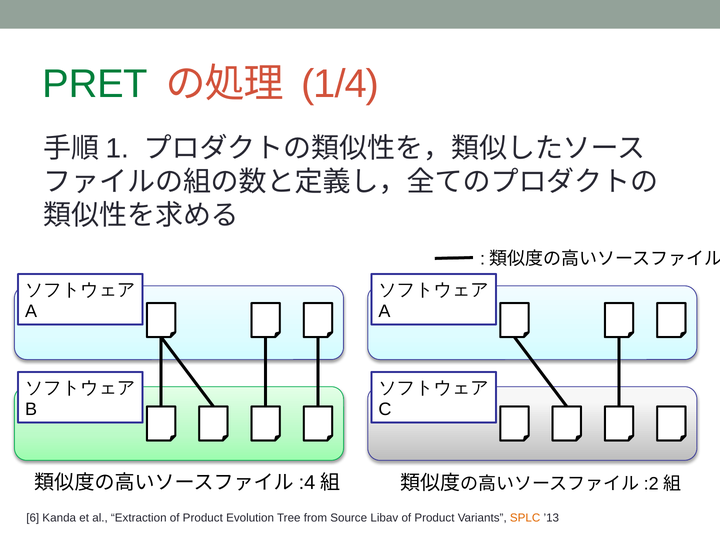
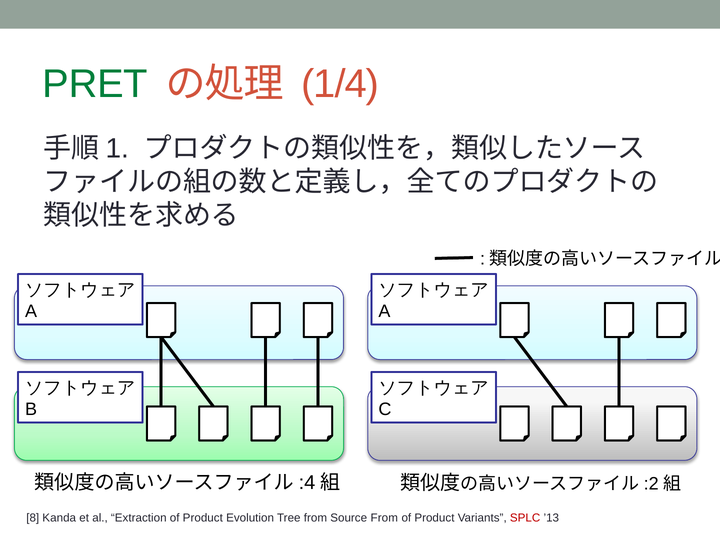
6: 6 -> 8
Source Libav: Libav -> From
SPLC colour: orange -> red
